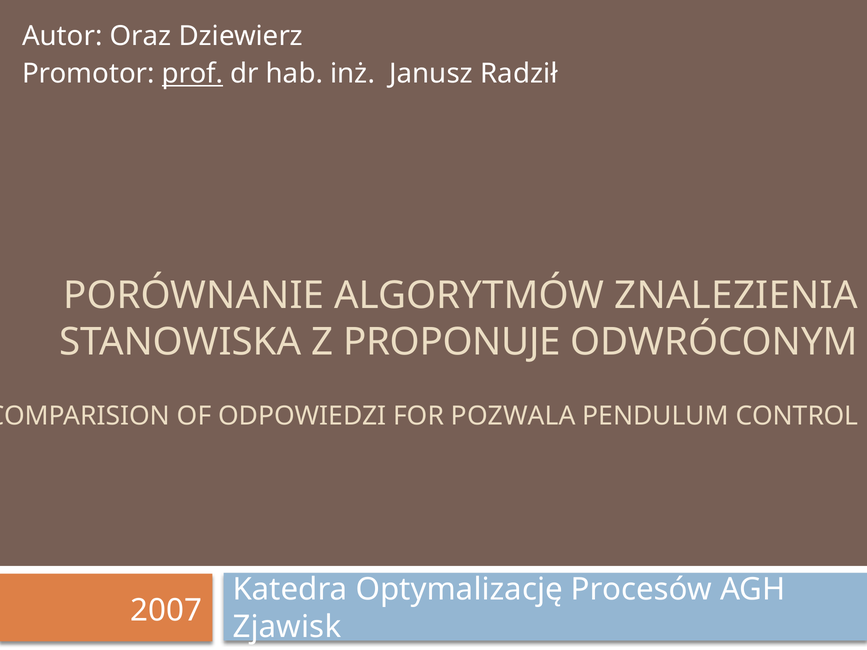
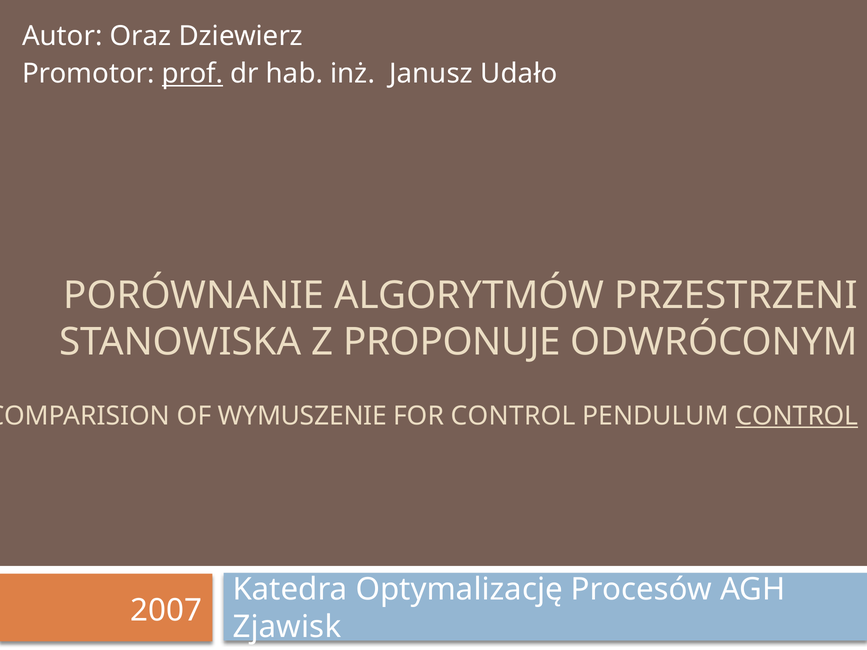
Radził: Radził -> Udało
ZNALEZIENIA: ZNALEZIENIA -> PRZESTRZENI
ODPOWIEDZI: ODPOWIEDZI -> WYMUSZENIE
FOR POZWALA: POZWALA -> CONTROL
CONTROL at (797, 416) underline: none -> present
